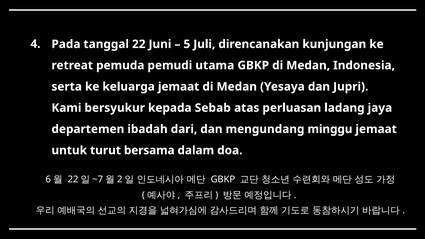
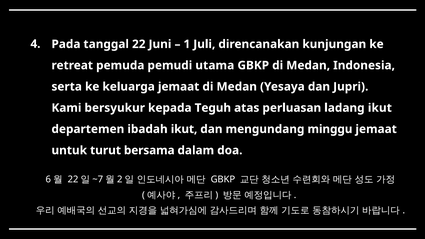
5: 5 -> 1
Sebab: Sebab -> Teguh
ladang jaya: jaya -> ikut
ibadah dari: dari -> ikut
